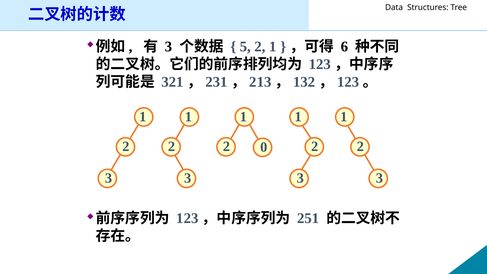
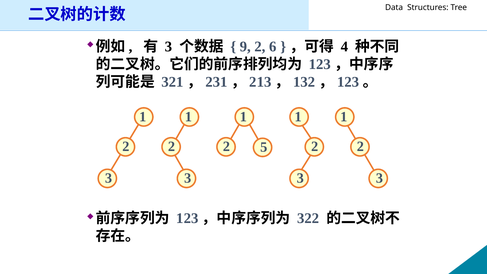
5: 5 -> 9
2 1: 1 -> 6
6: 6 -> 4
0: 0 -> 5
251: 251 -> 322
